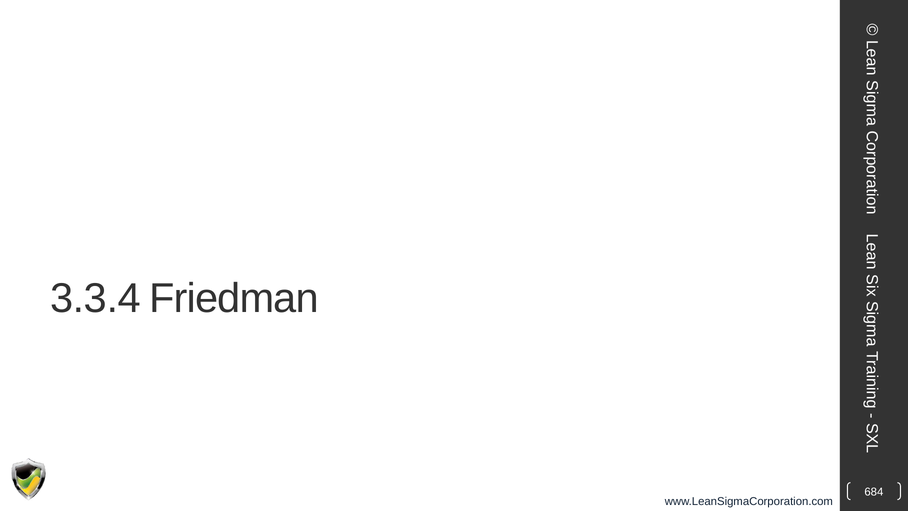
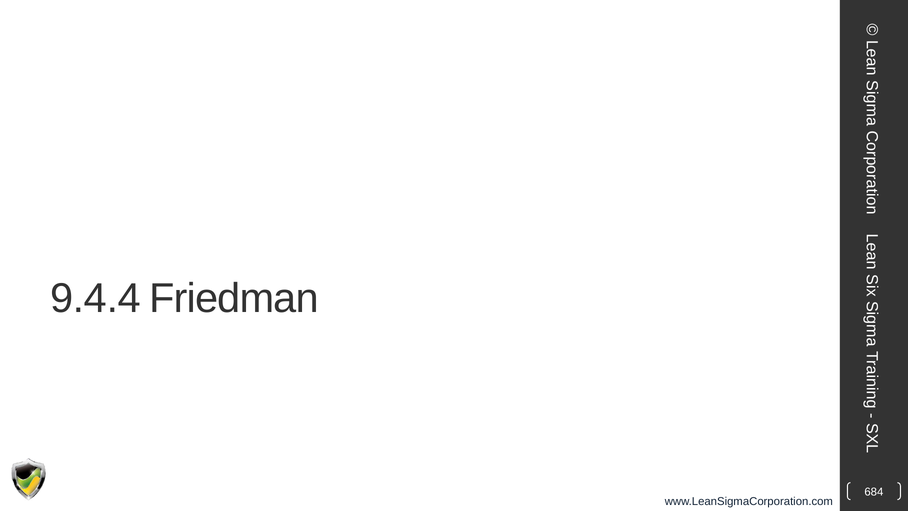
3.3.4: 3.3.4 -> 9.4.4
